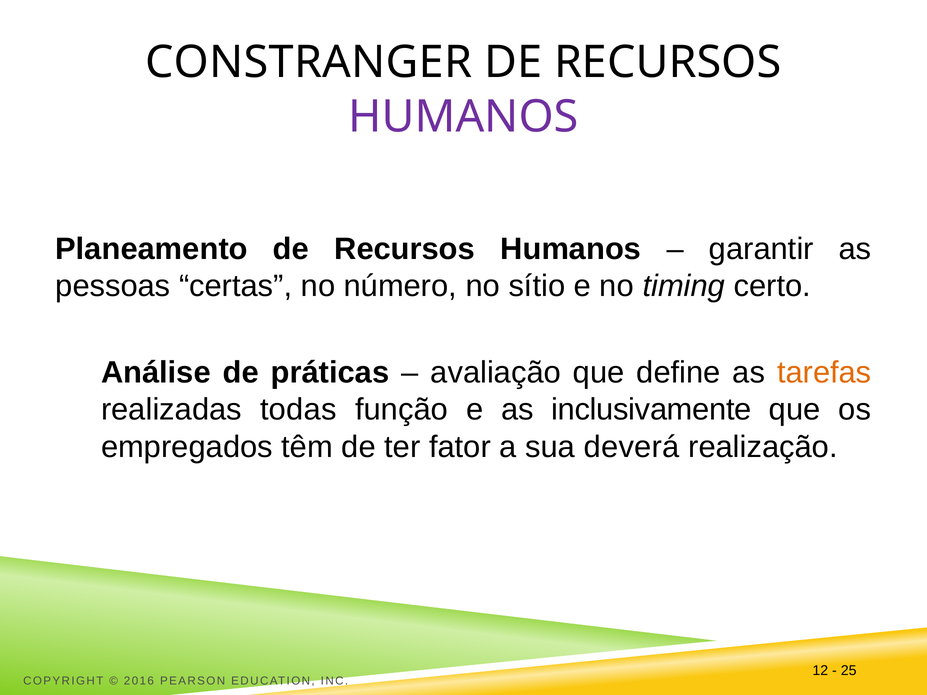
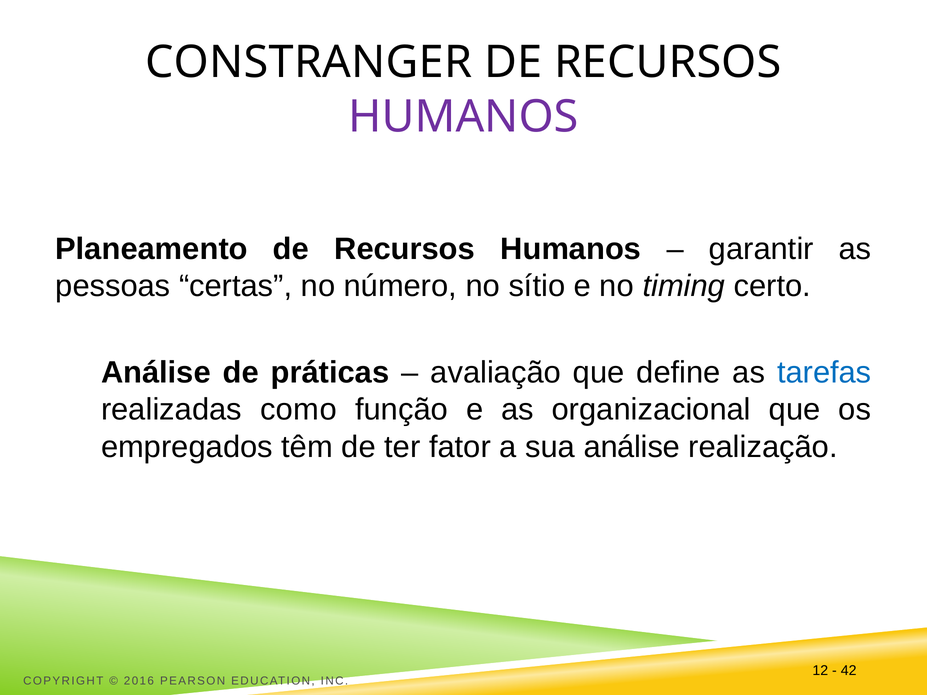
tarefas colour: orange -> blue
todas: todas -> como
inclusivamente: inclusivamente -> organizacional
sua deverá: deverá -> análise
25: 25 -> 42
